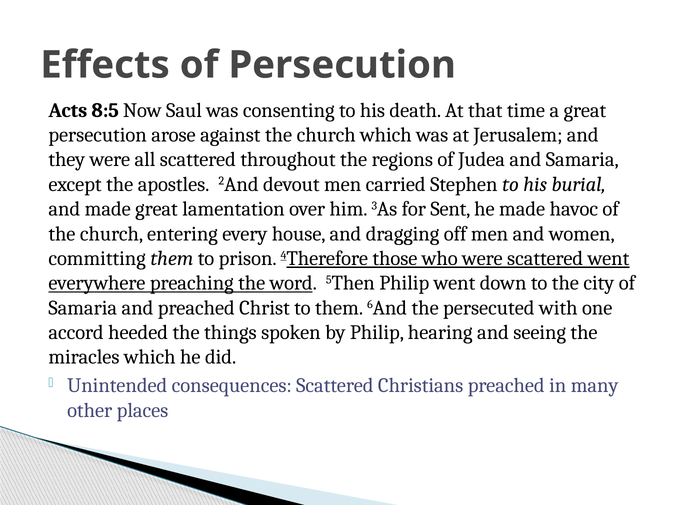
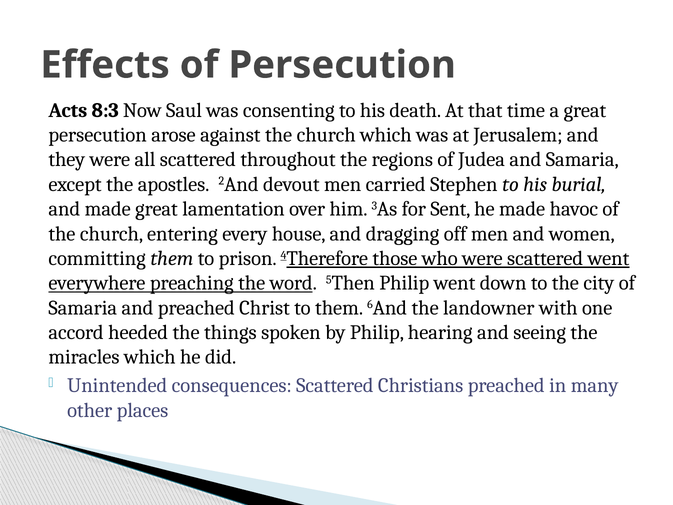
8:5: 8:5 -> 8:3
persecuted: persecuted -> landowner
